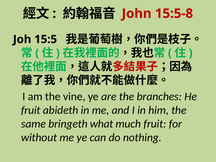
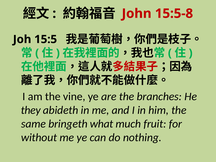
fruit at (31, 110): fruit -> they
